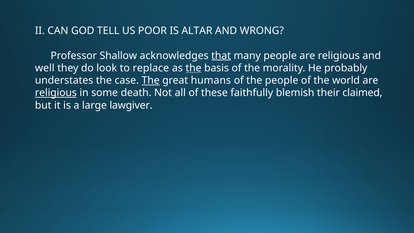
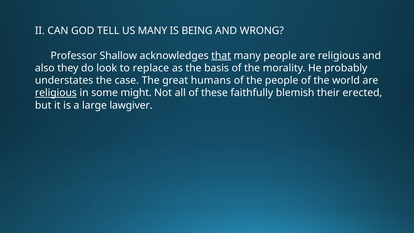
US POOR: POOR -> MANY
ALTAR: ALTAR -> BEING
well: well -> also
the at (194, 68) underline: present -> none
The at (151, 80) underline: present -> none
death: death -> might
claimed: claimed -> erected
